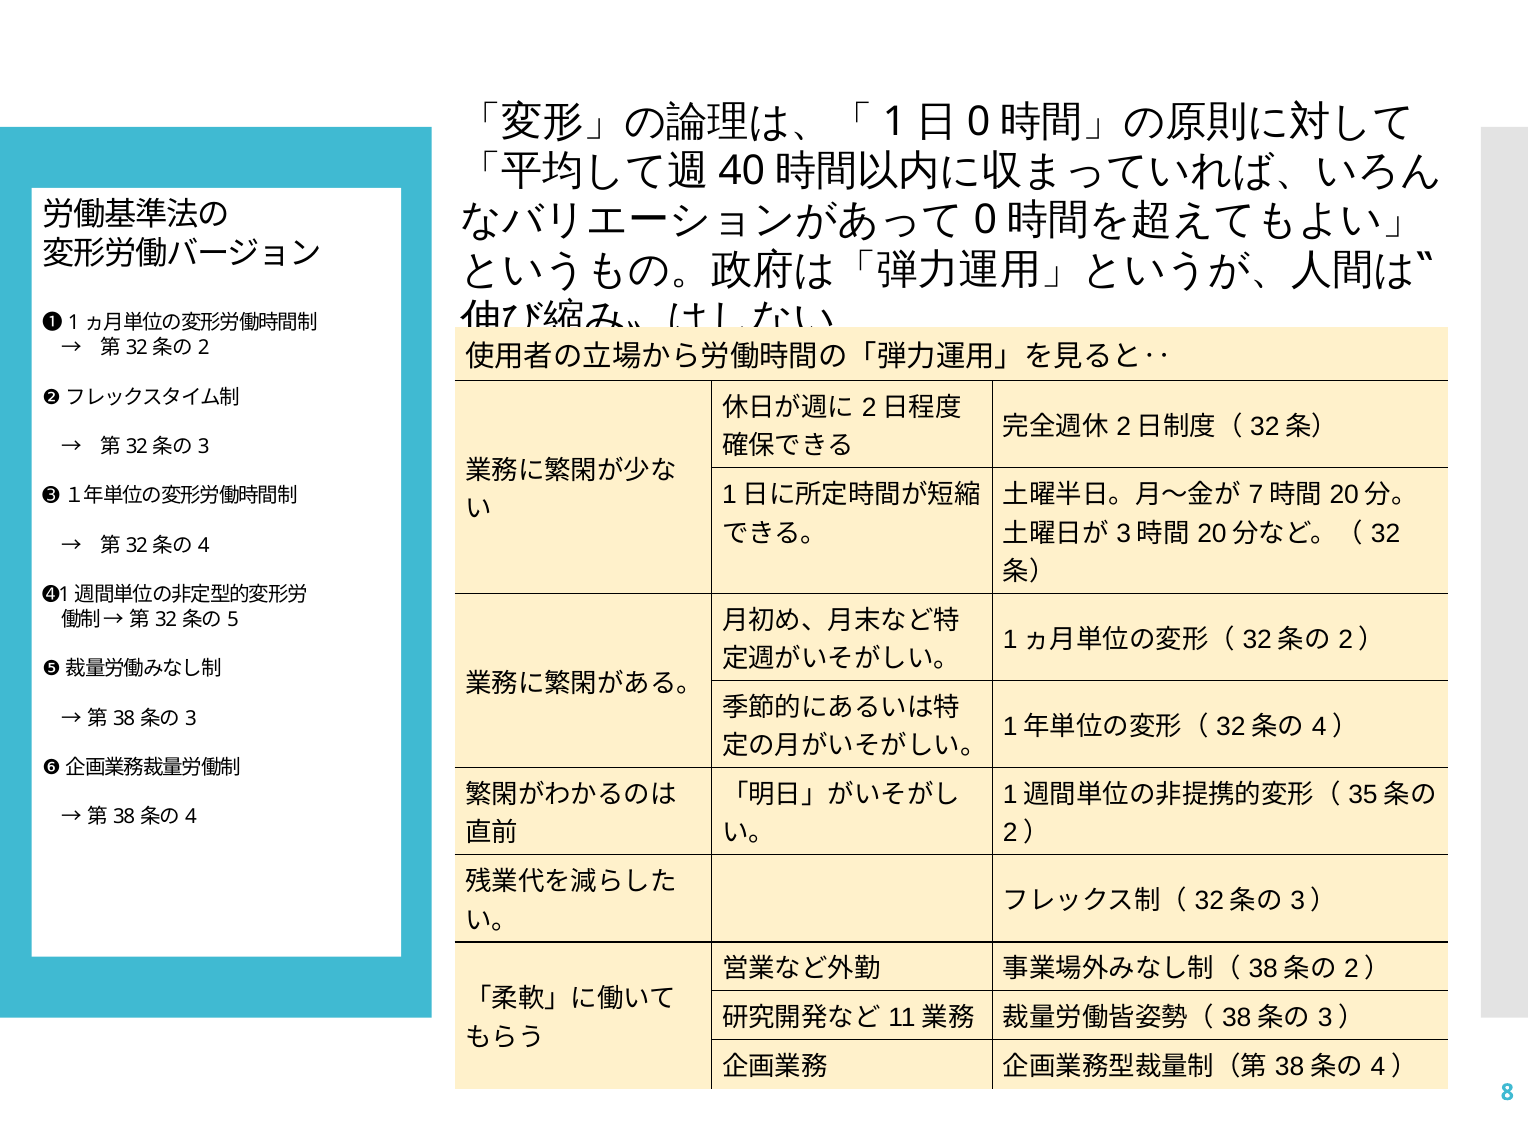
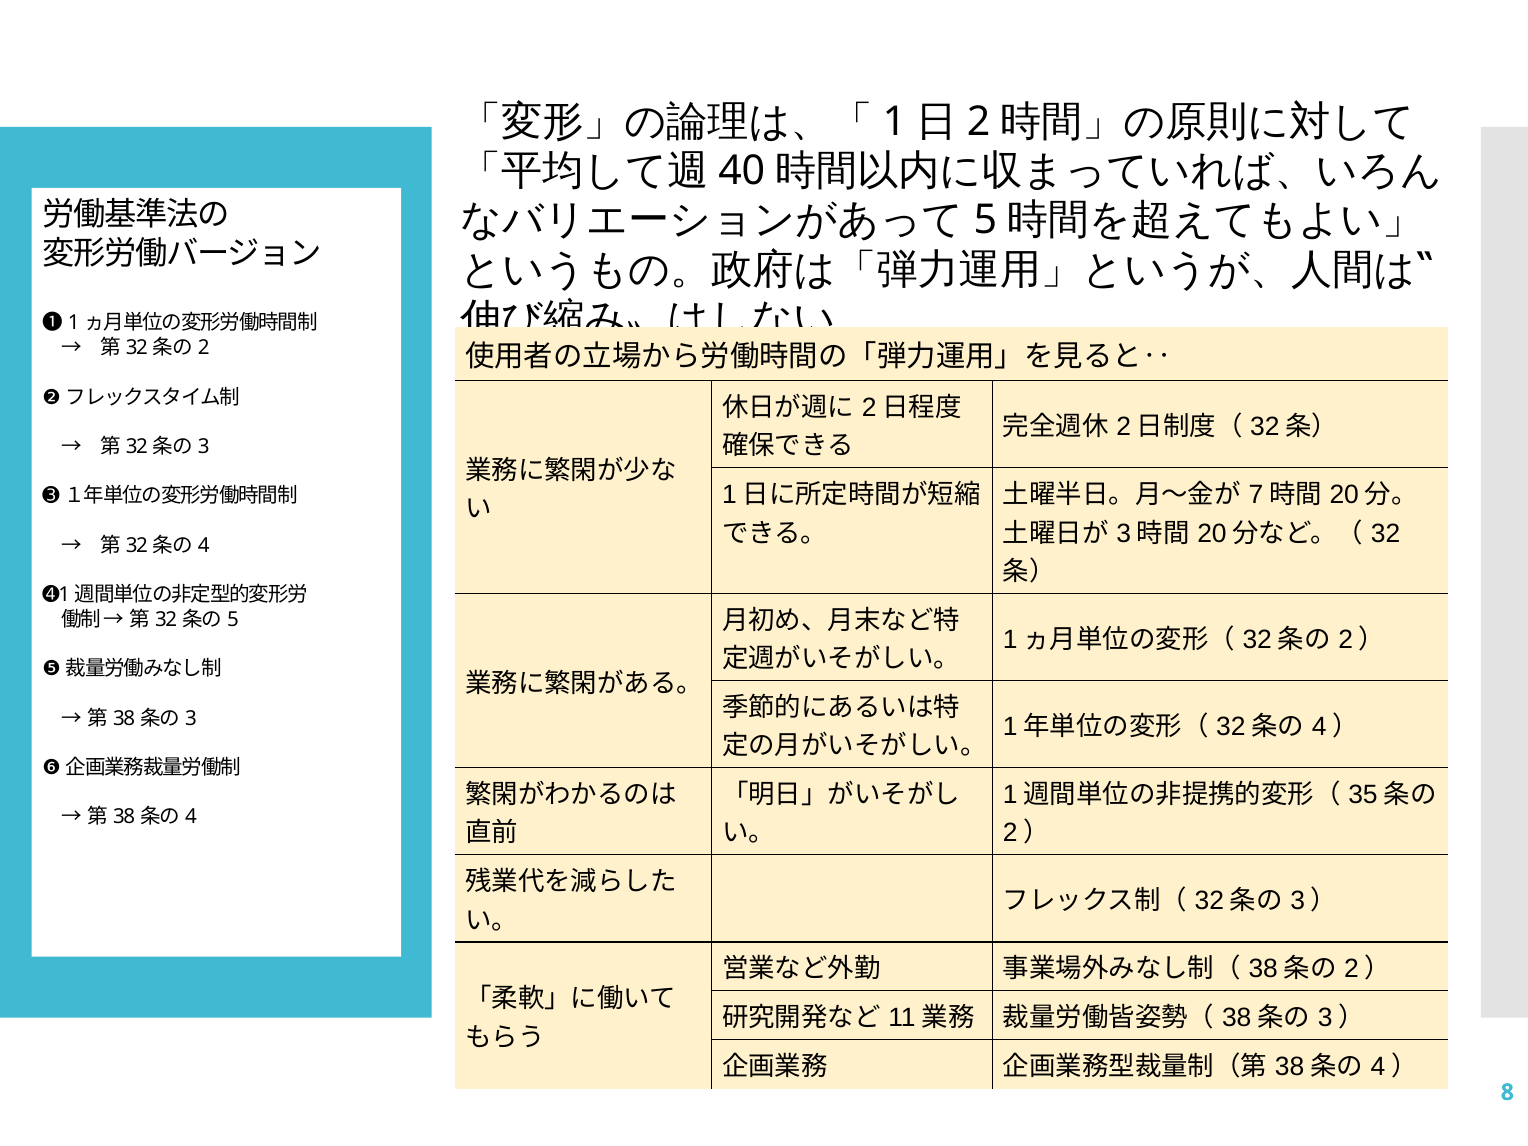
0 at (979, 121): 0 -> 2
0 at (985, 220): 0 -> 5
